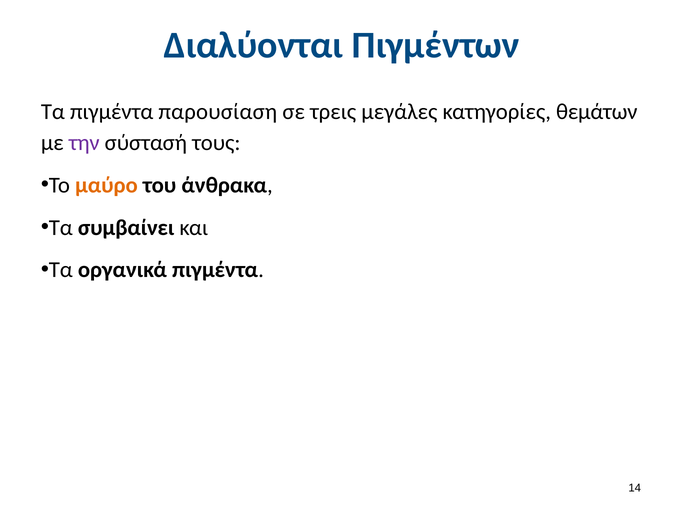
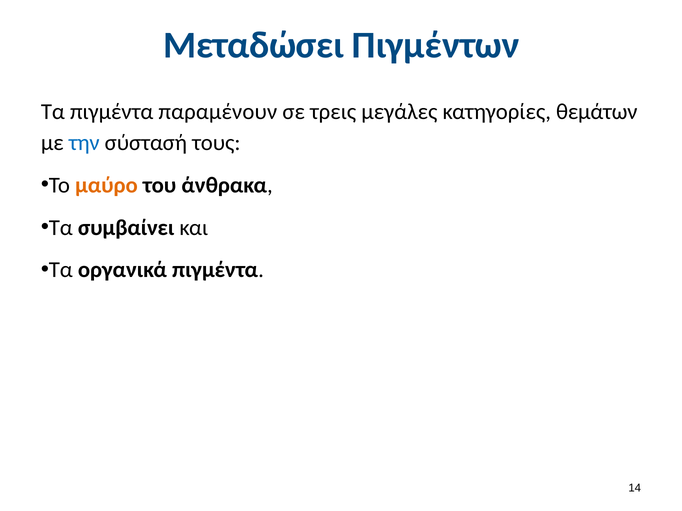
Διαλύονται: Διαλύονται -> Μεταδώσει
παρουσίαση: παρουσίαση -> παραμένουν
την colour: purple -> blue
